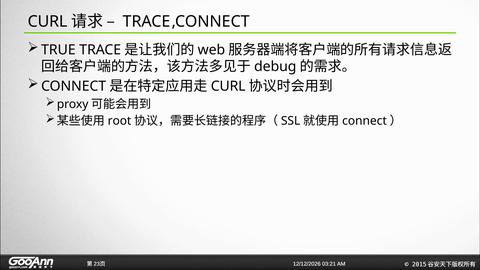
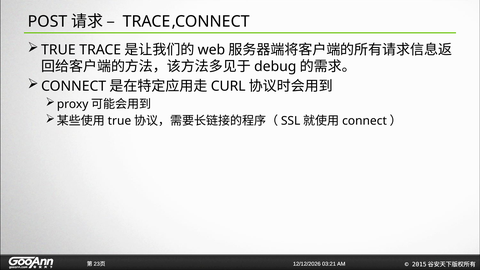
CURL at (47, 22): CURL -> POST
root at (120, 121): root -> true
